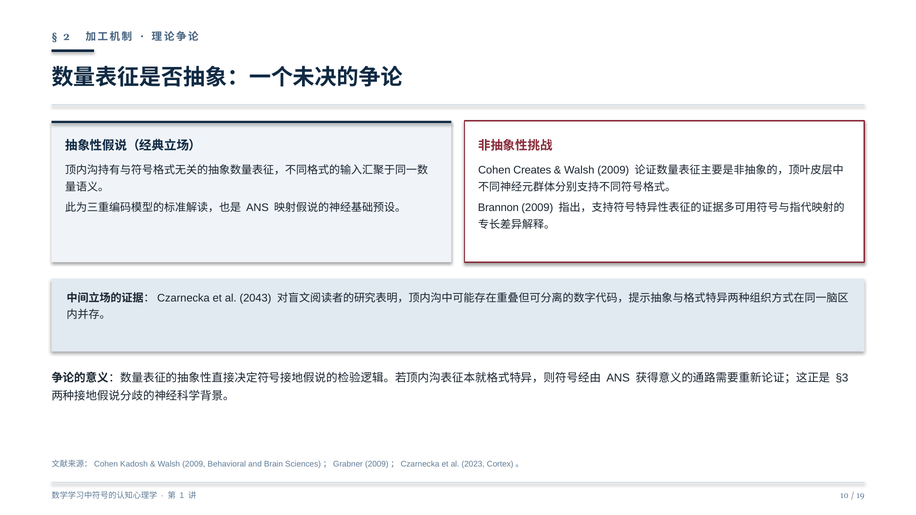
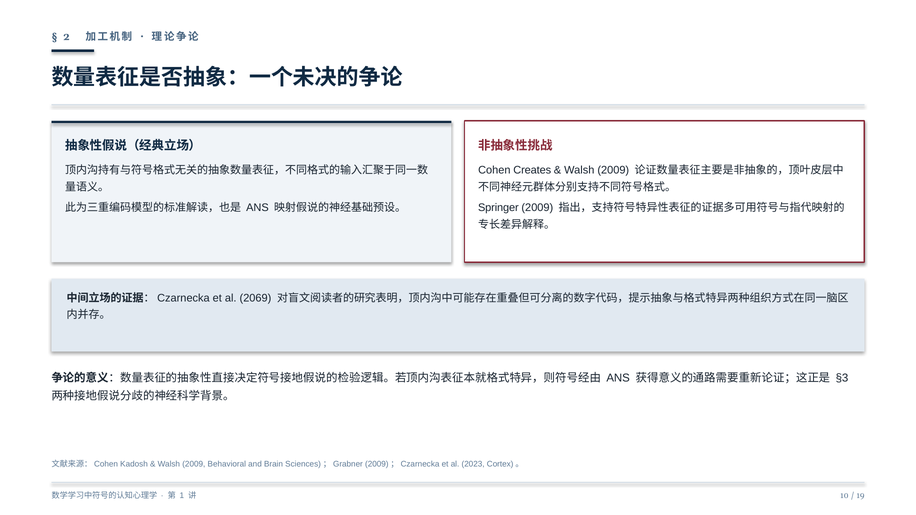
Brannon: Brannon -> Springer
2043: 2043 -> 2069
